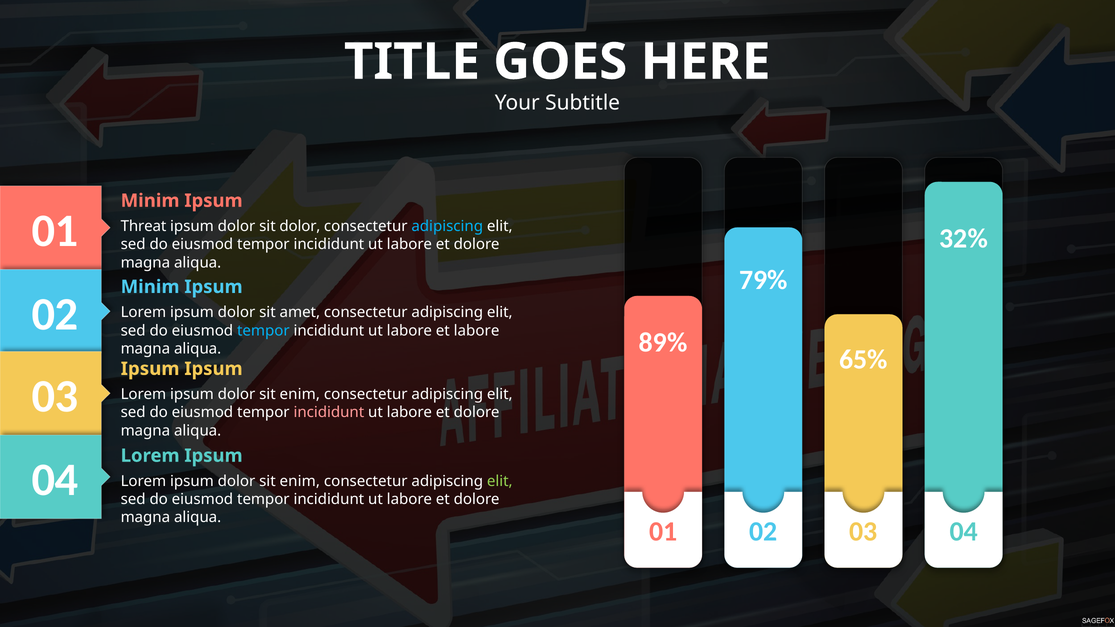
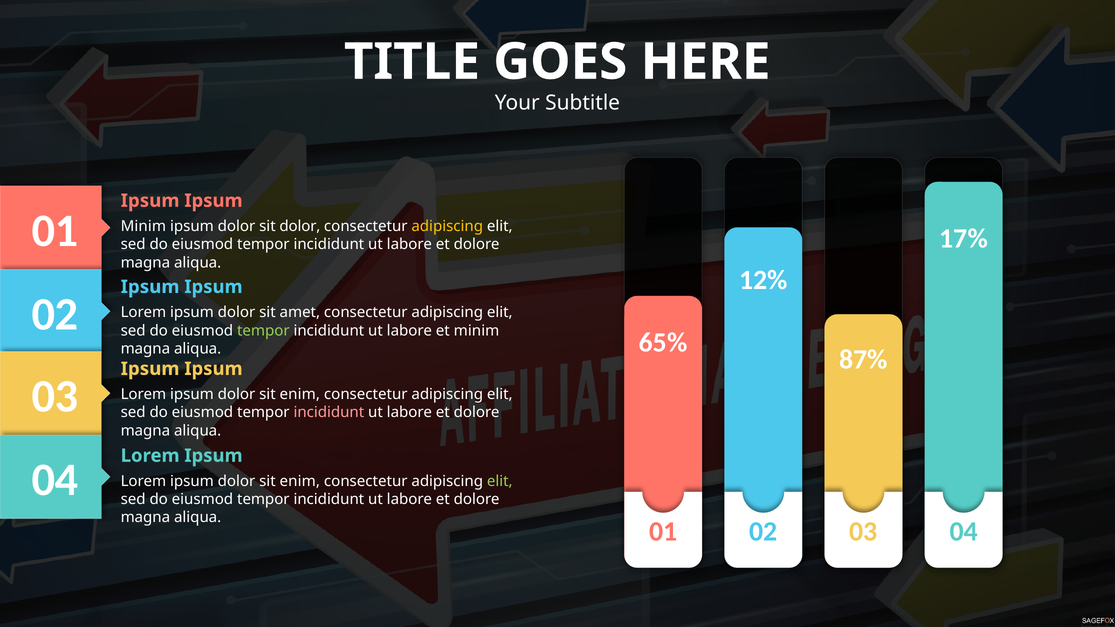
Minim at (150, 201): Minim -> Ipsum
Threat at (144, 226): Threat -> Minim
adipiscing at (447, 226) colour: light blue -> yellow
32%: 32% -> 17%
79%: 79% -> 12%
Minim at (150, 287): Minim -> Ipsum
tempor at (263, 331) colour: light blue -> light green
et labore: labore -> minim
89%: 89% -> 65%
65%: 65% -> 87%
